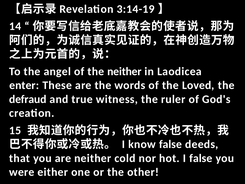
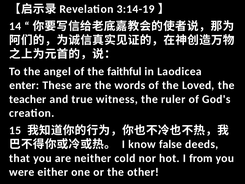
the neither: neither -> faithful
defraud: defraud -> teacher
I false: false -> from
